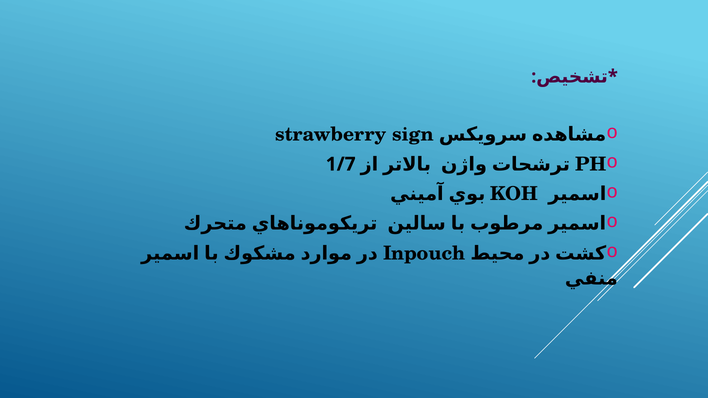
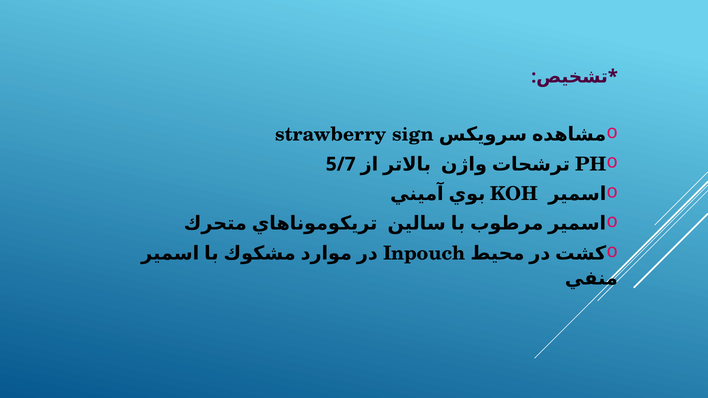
1/7: 1/7 -> 5/7
